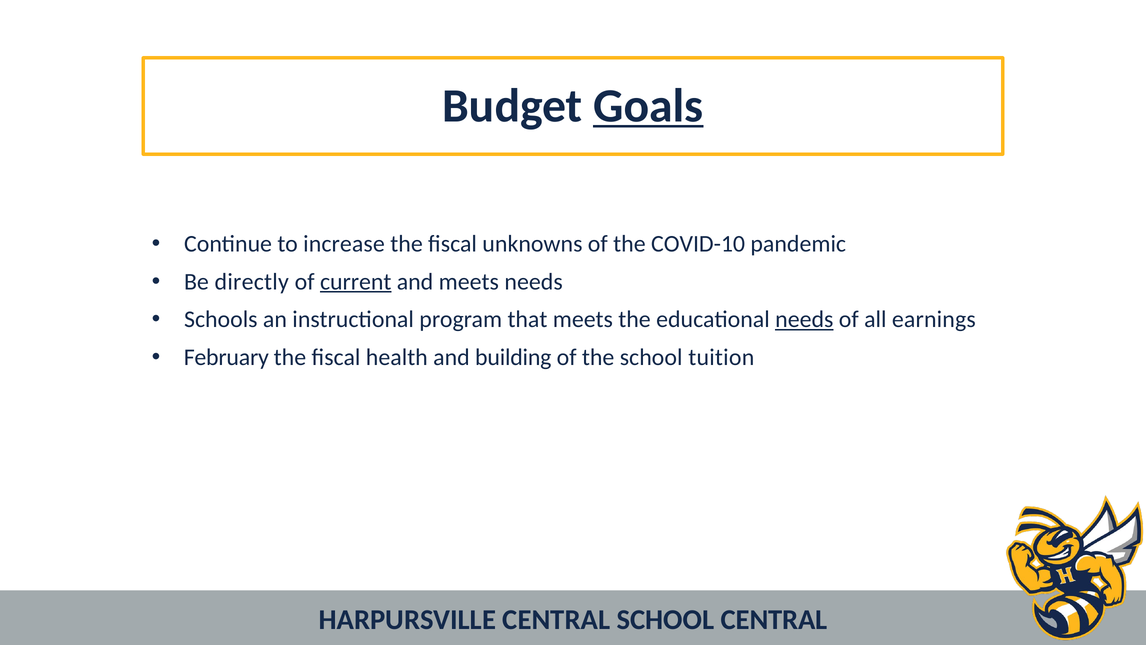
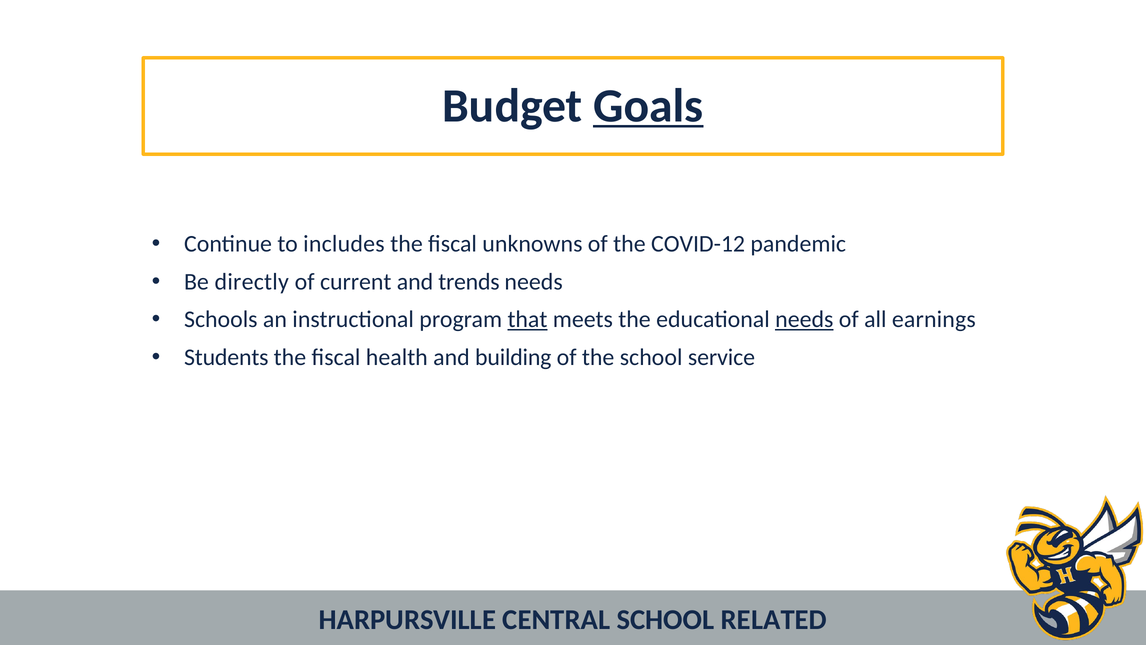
increase: increase -> includes
COVID-10: COVID-10 -> COVID-12
current underline: present -> none
and meets: meets -> trends
that underline: none -> present
February: February -> Students
tuition: tuition -> service
SCHOOL CENTRAL: CENTRAL -> RELATED
